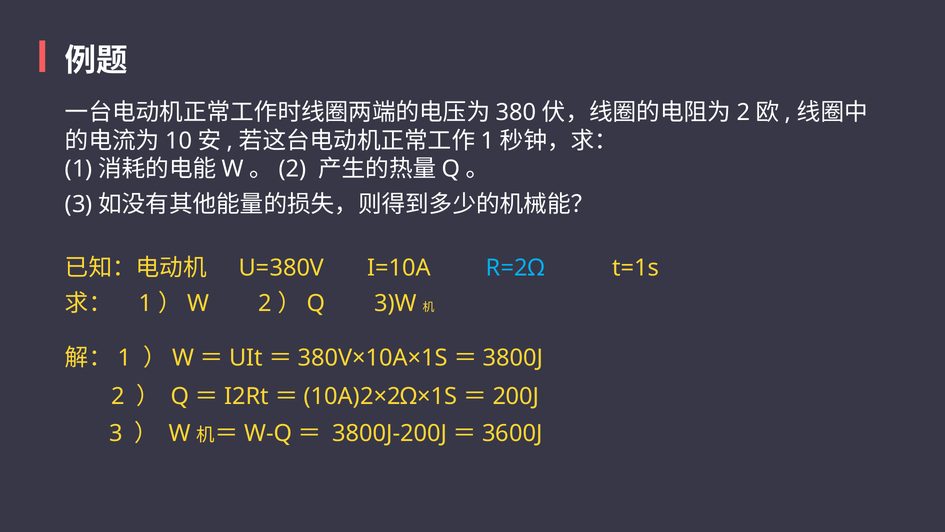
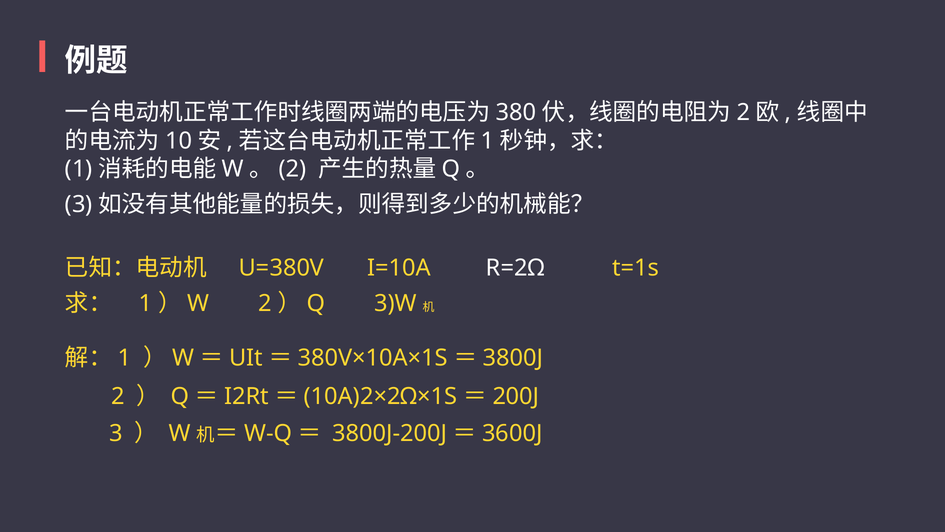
R=2Ω colour: light blue -> white
